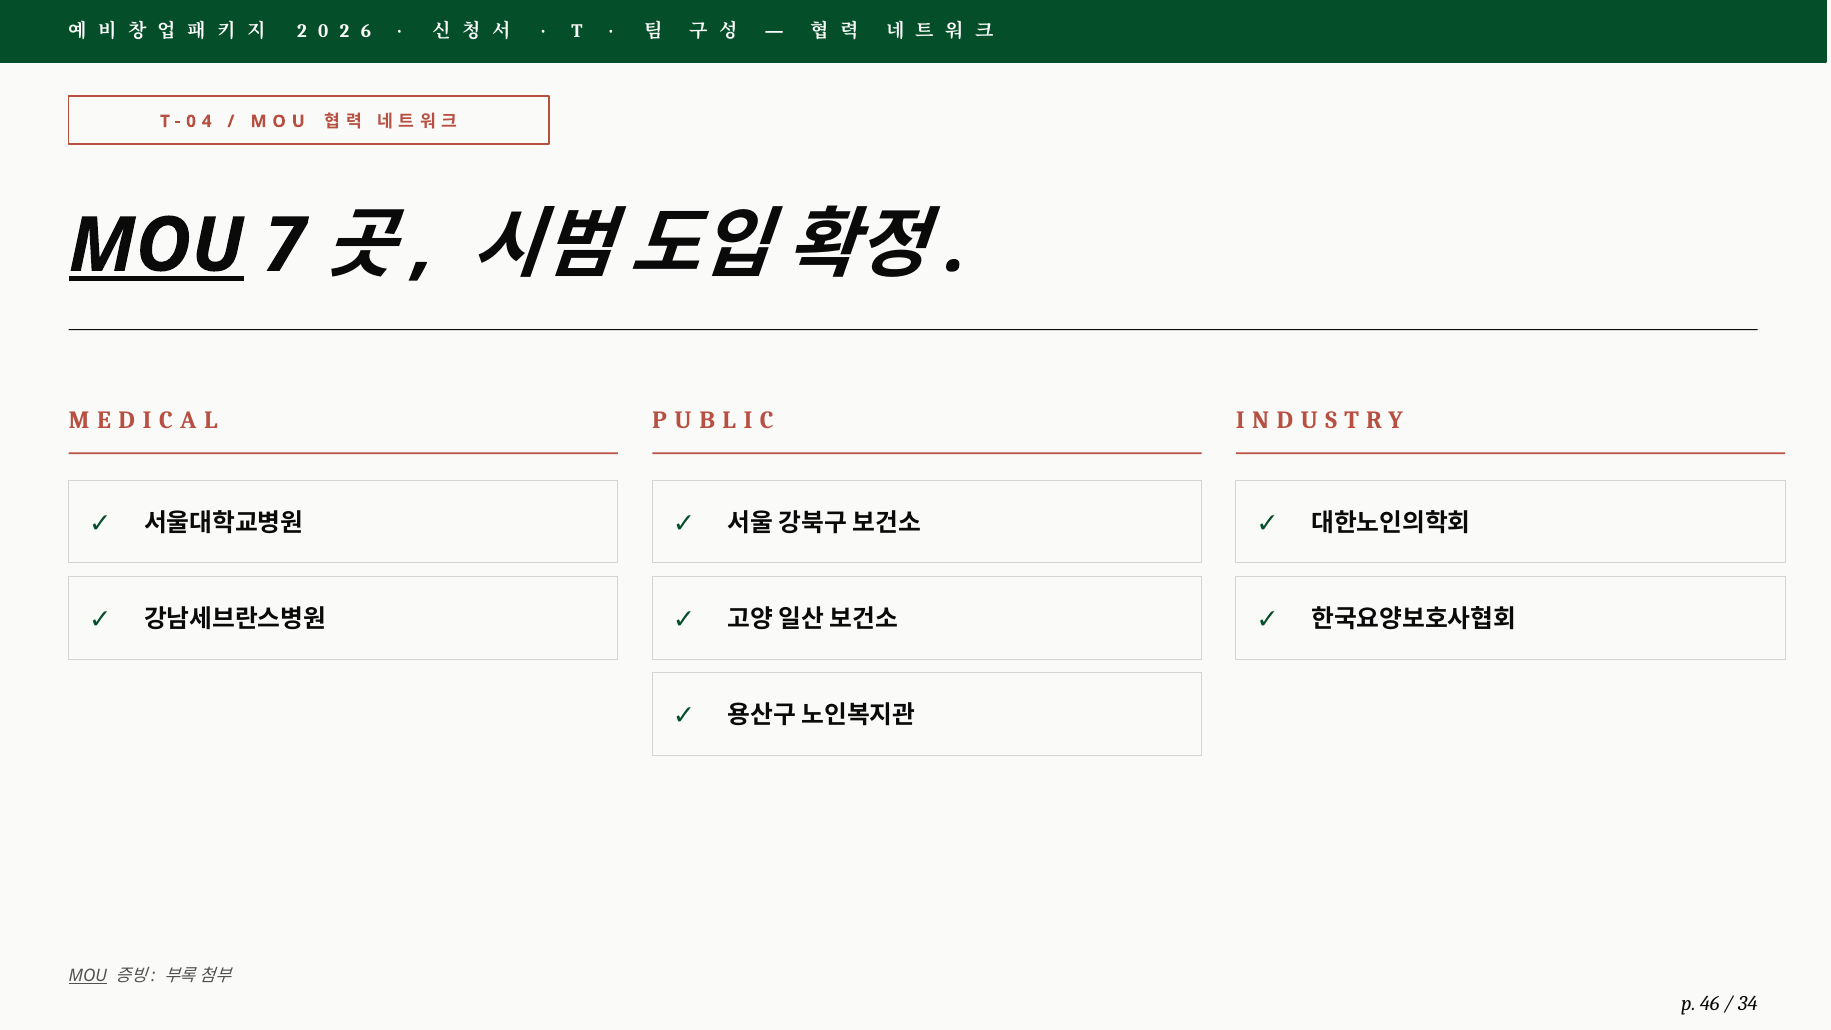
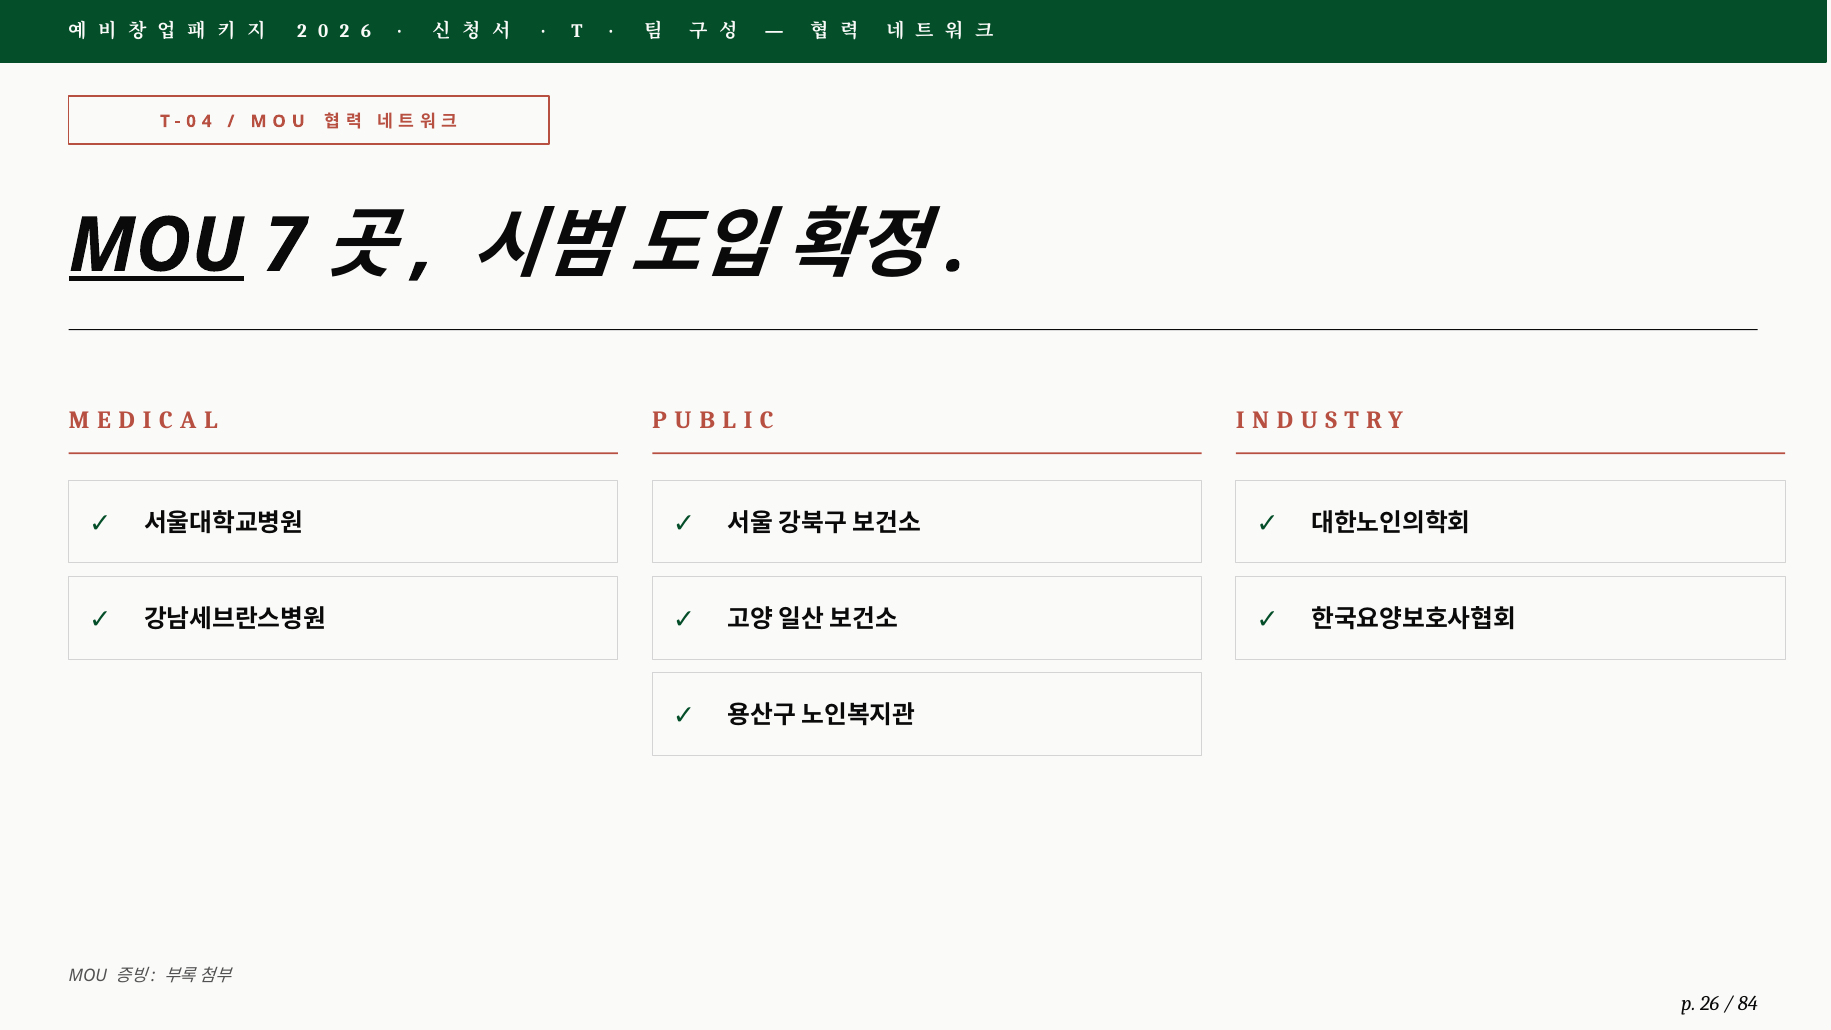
MOU at (88, 976) underline: present -> none
46: 46 -> 26
34: 34 -> 84
